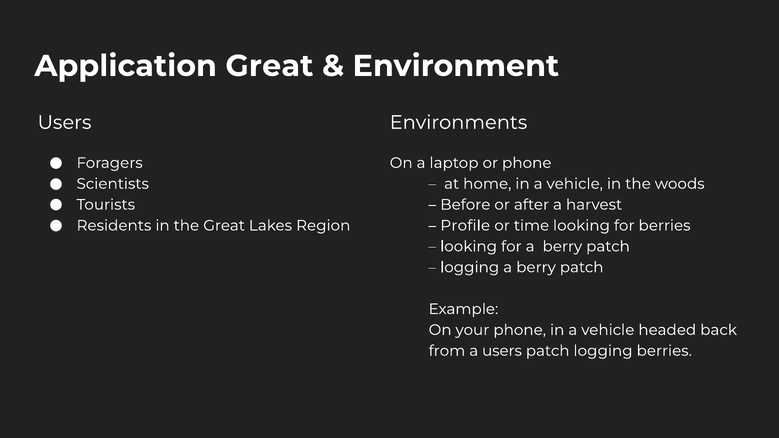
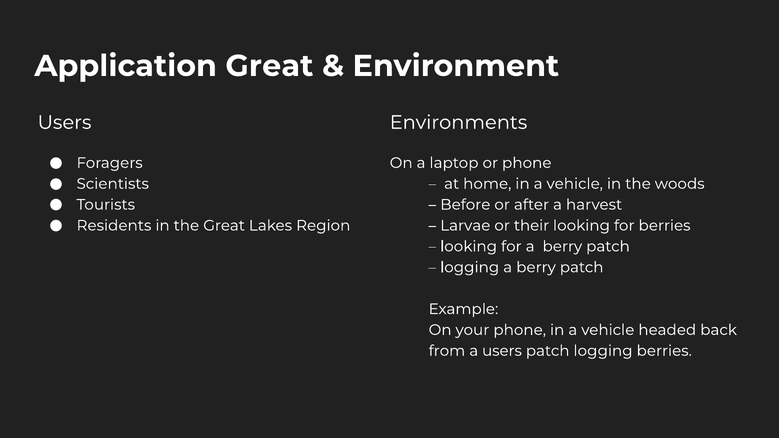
Profile: Profile -> Larvae
time: time -> their
